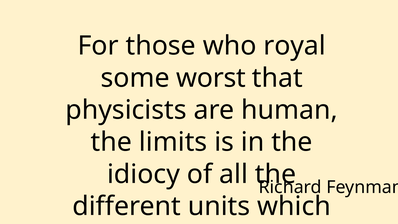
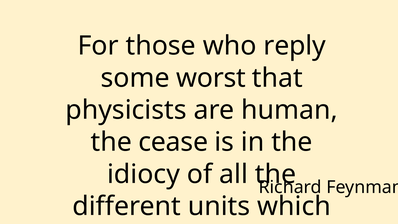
royal: royal -> reply
limits: limits -> cease
